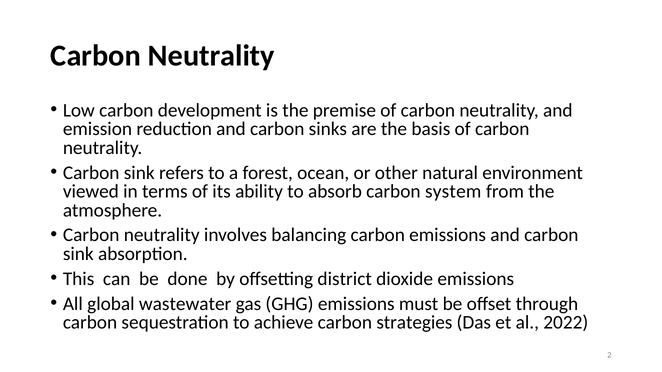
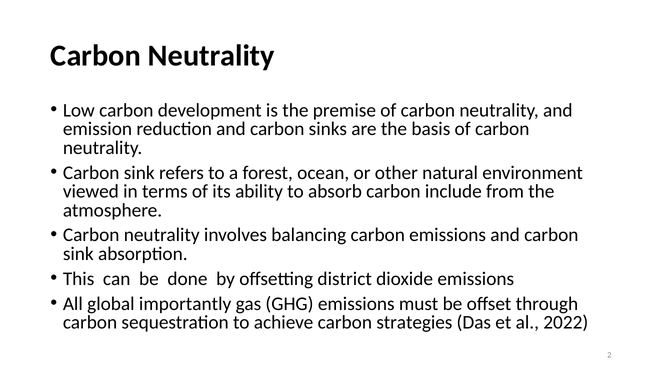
system: system -> include
wastewater: wastewater -> importantly
